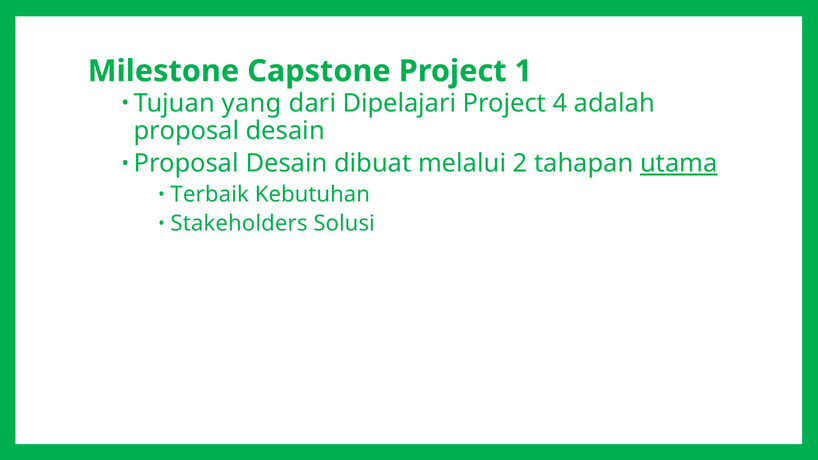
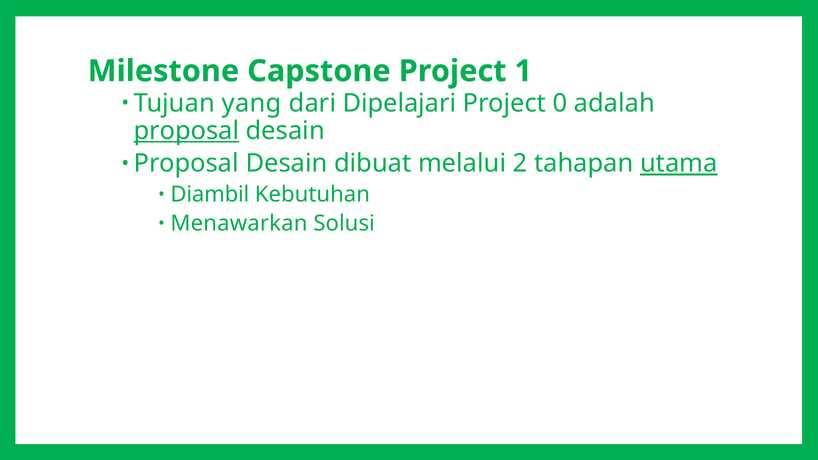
4: 4 -> 0
proposal at (186, 131) underline: none -> present
Terbaik: Terbaik -> Diambil
Stakeholders: Stakeholders -> Menawarkan
